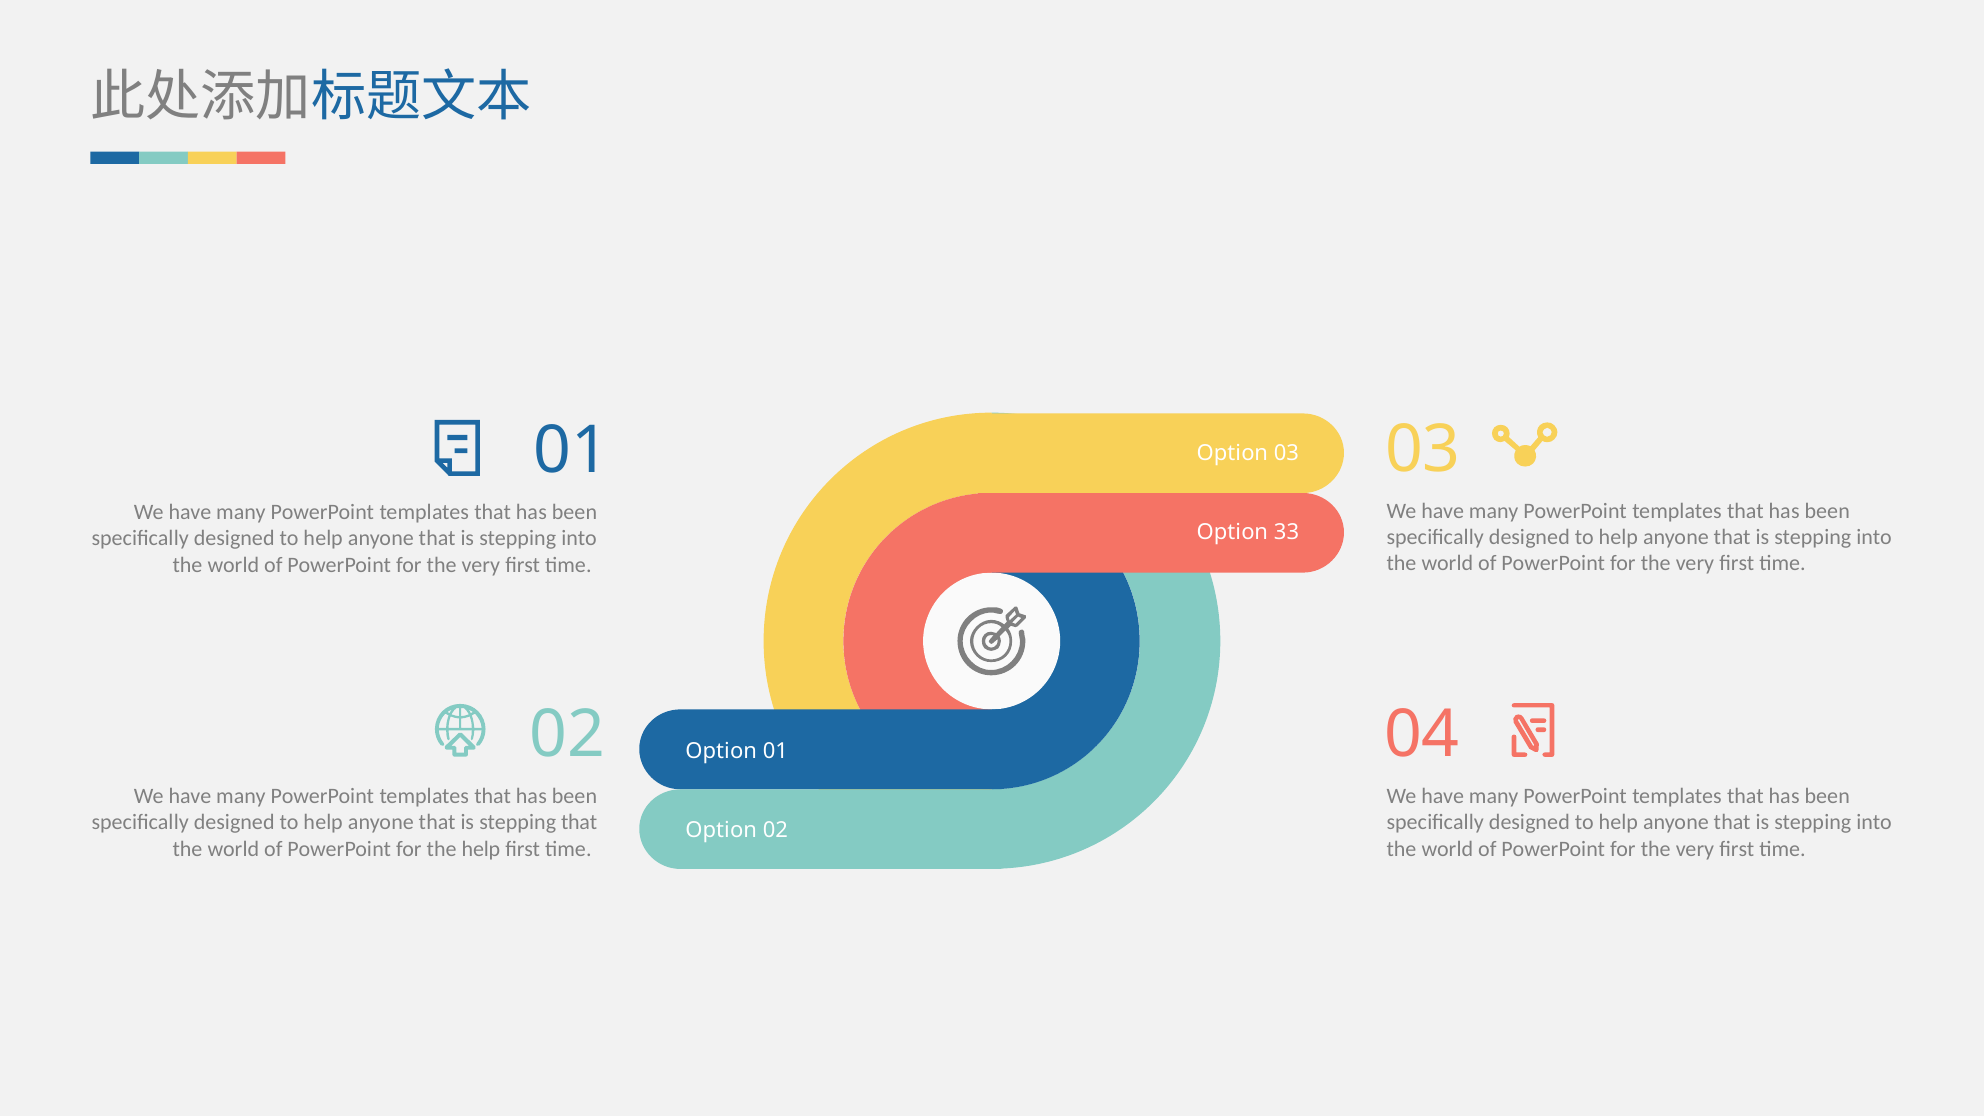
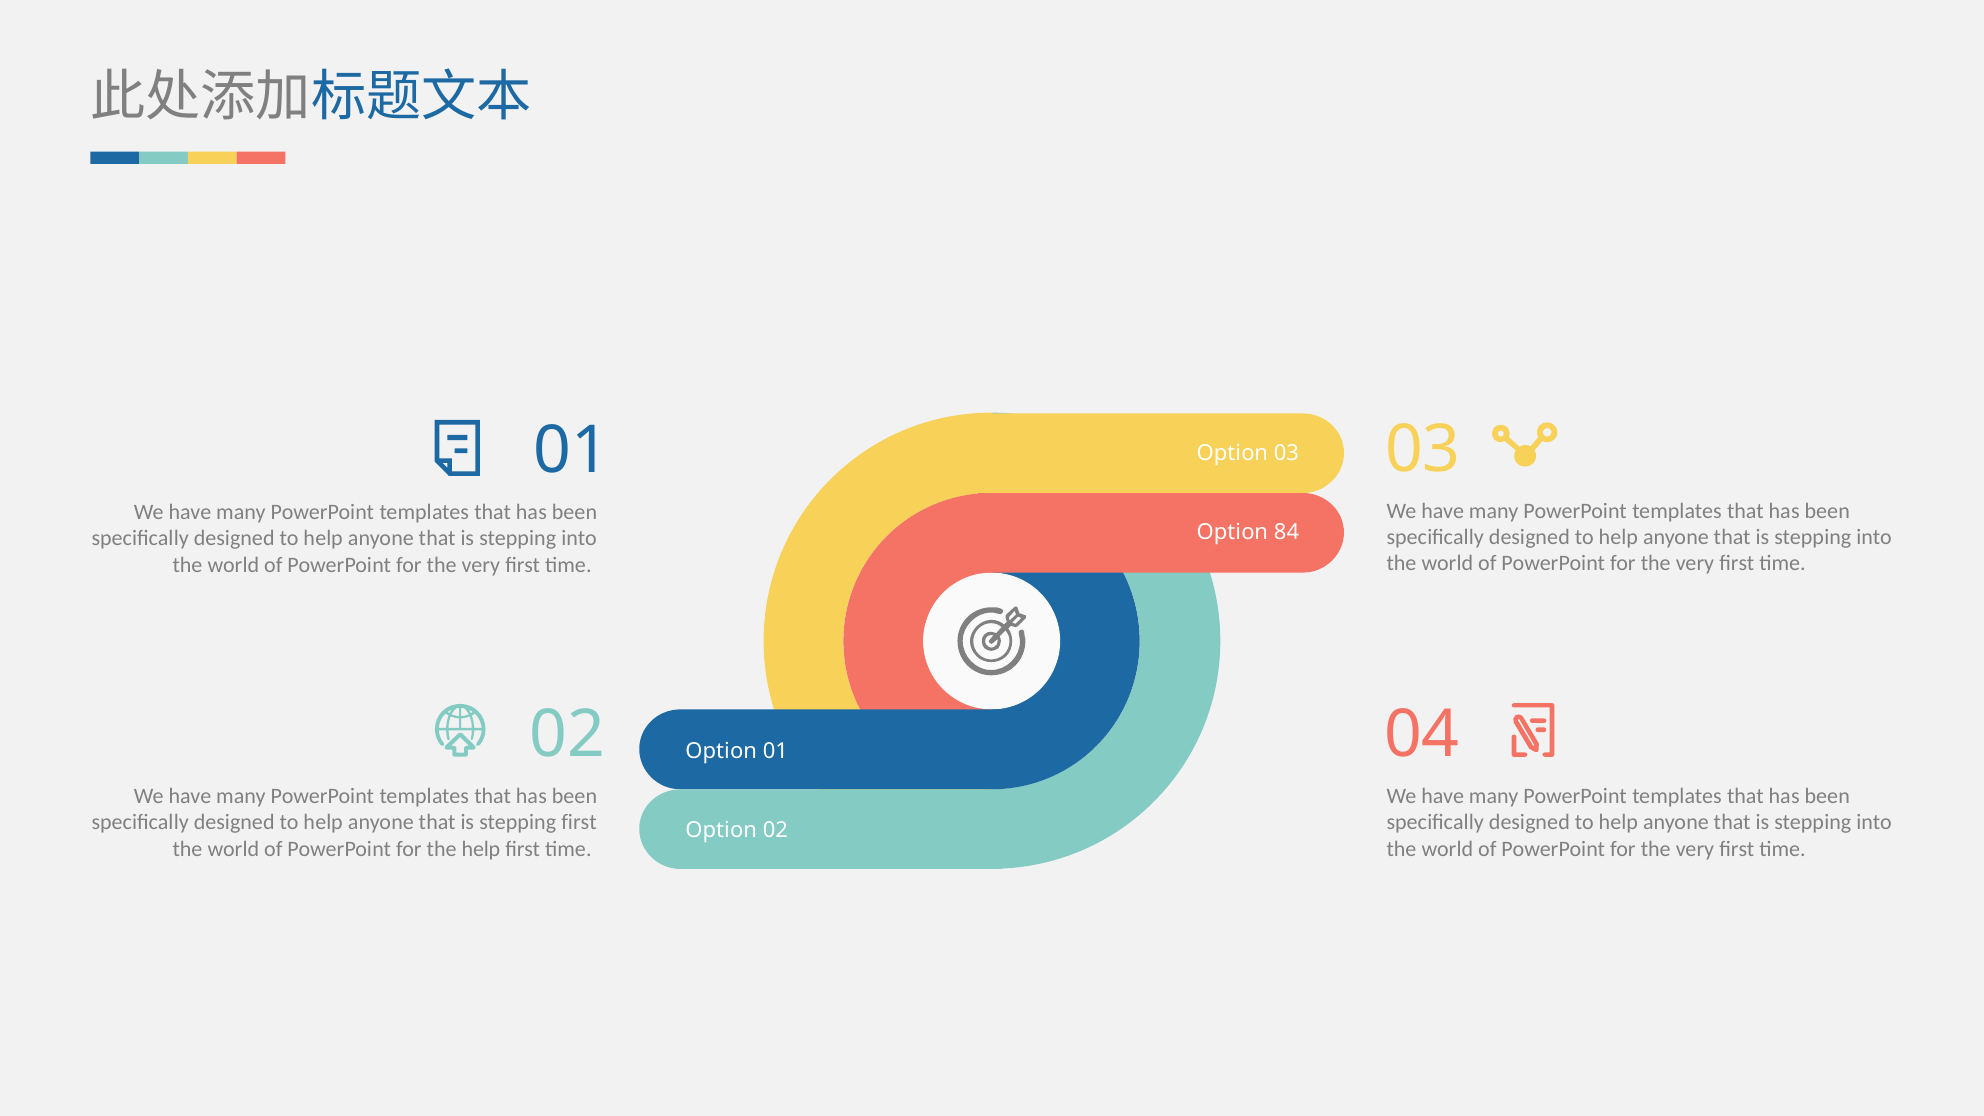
33: 33 -> 84
stepping that: that -> first
